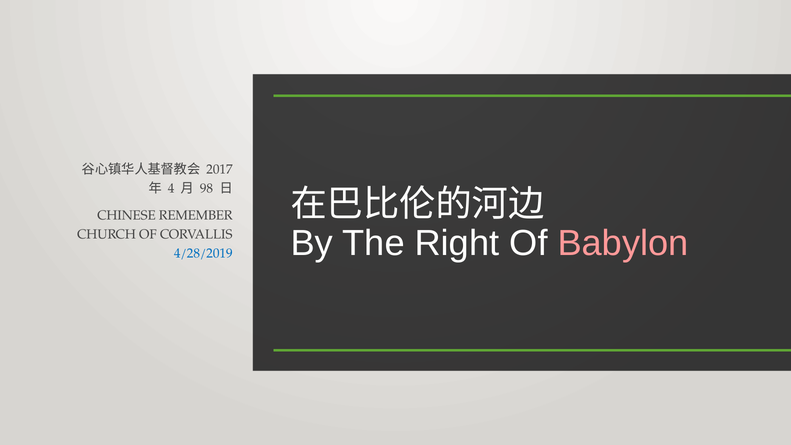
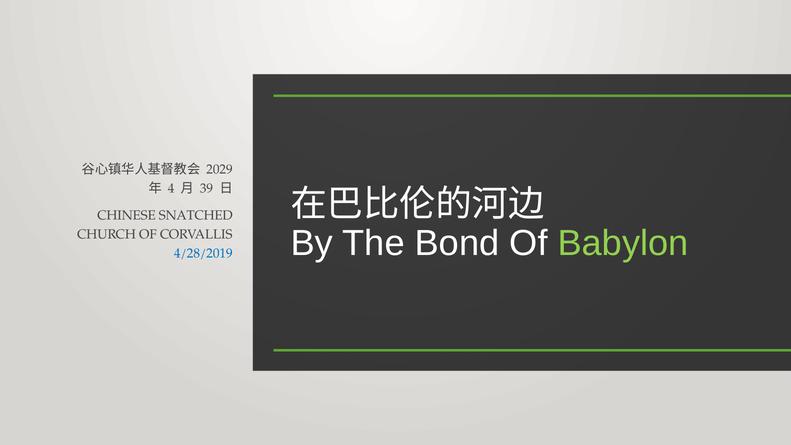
2017: 2017 -> 2029
98: 98 -> 39
REMEMBER: REMEMBER -> SNATCHED
Right: Right -> Bond
Babylon colour: pink -> light green
